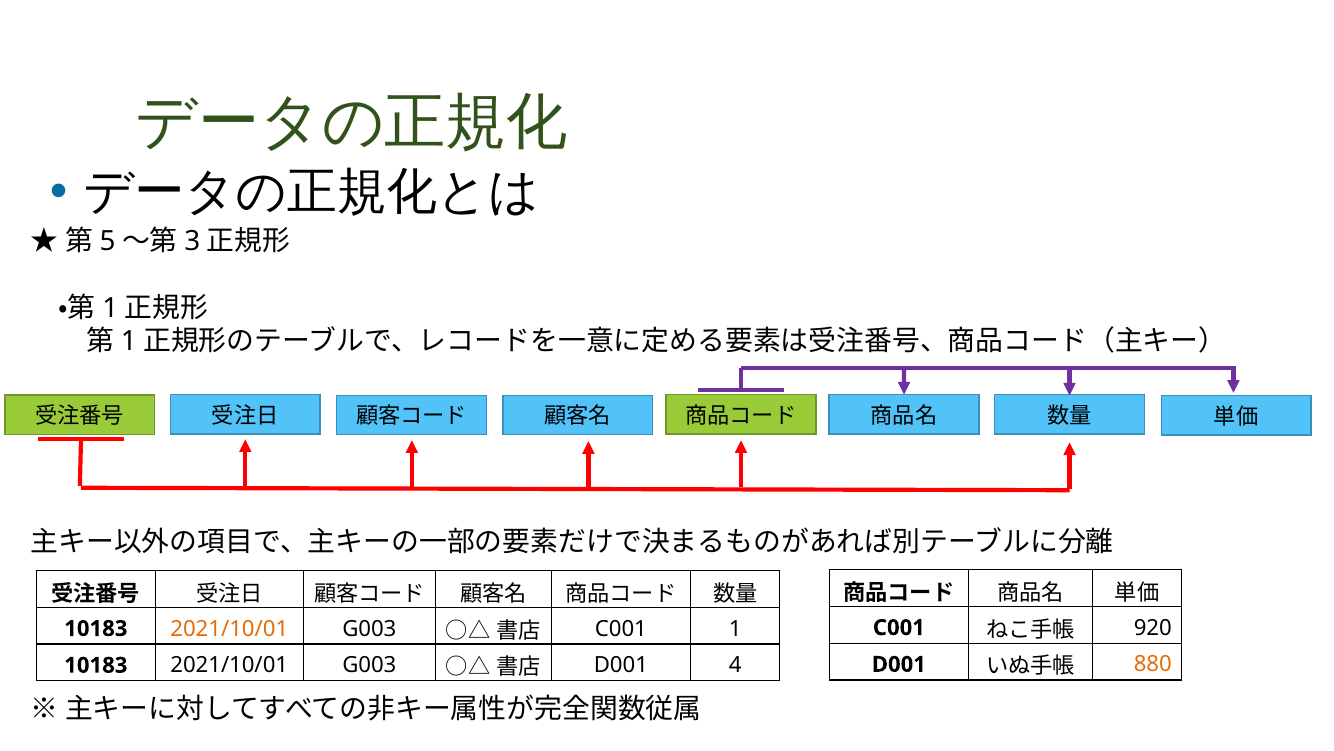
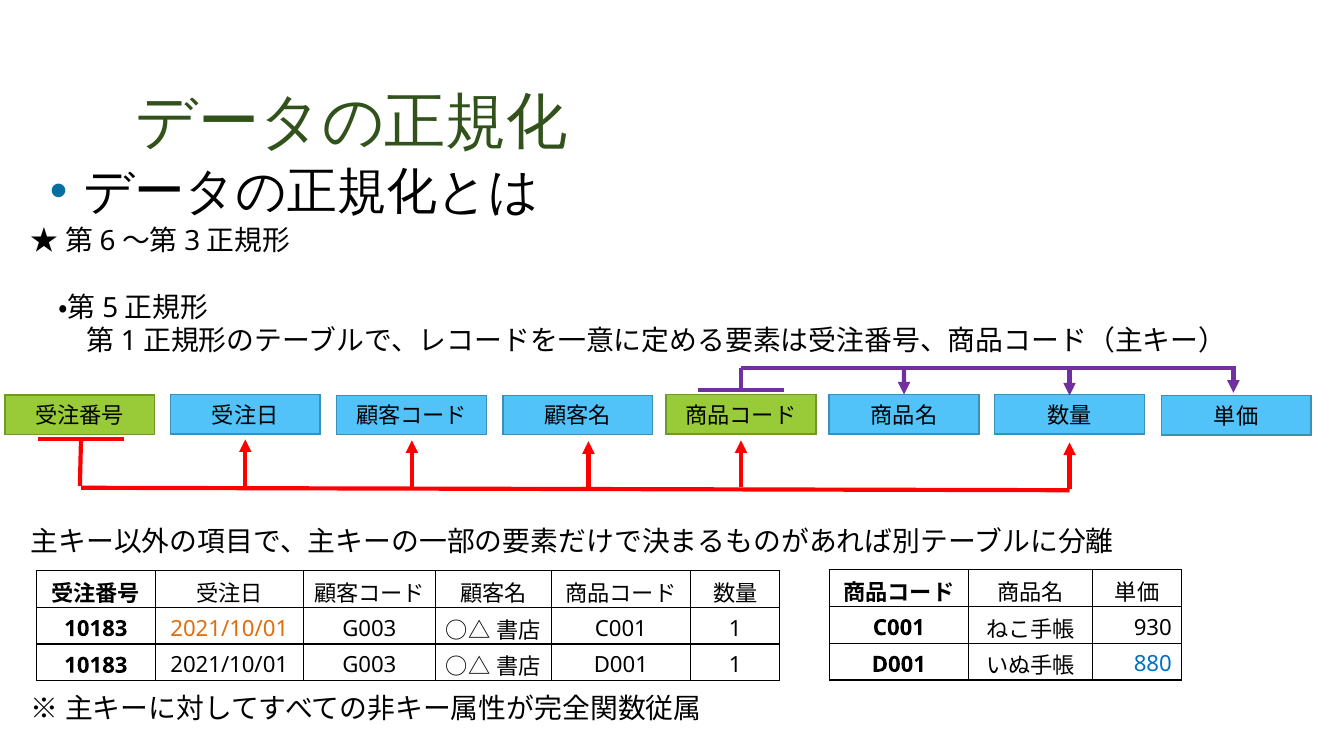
5: 5 -> 6
1 at (110, 308): 1 -> 5
920: 920 -> 930
880 colour: orange -> blue
D001 4: 4 -> 1
